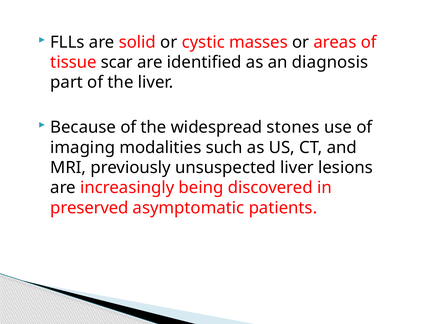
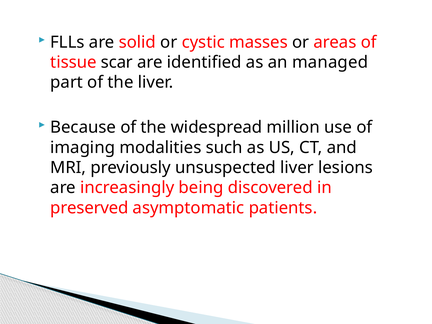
diagnosis: diagnosis -> managed
stones: stones -> million
